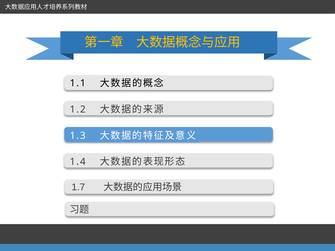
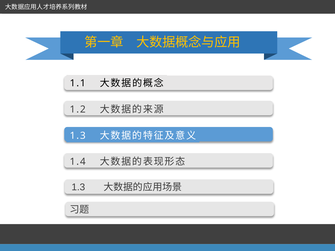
1.7 at (78, 187): 1.7 -> 1.3
